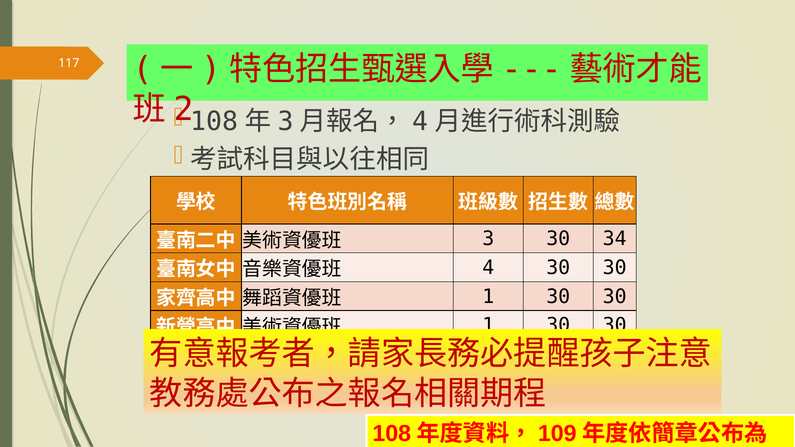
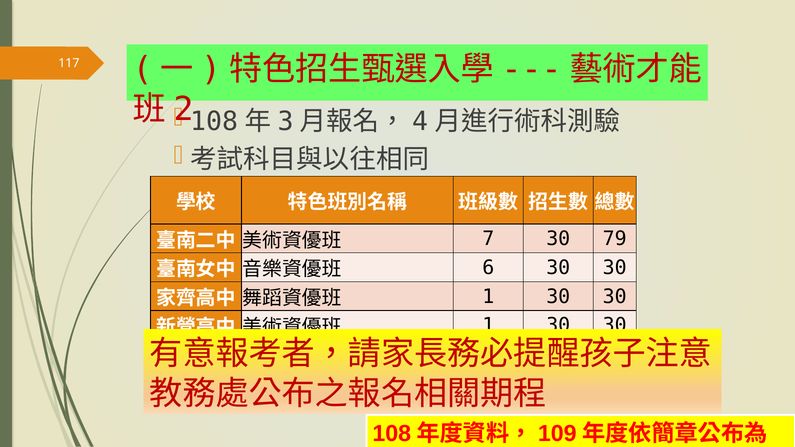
3: 3 -> 7
34: 34 -> 79
4: 4 -> 6
